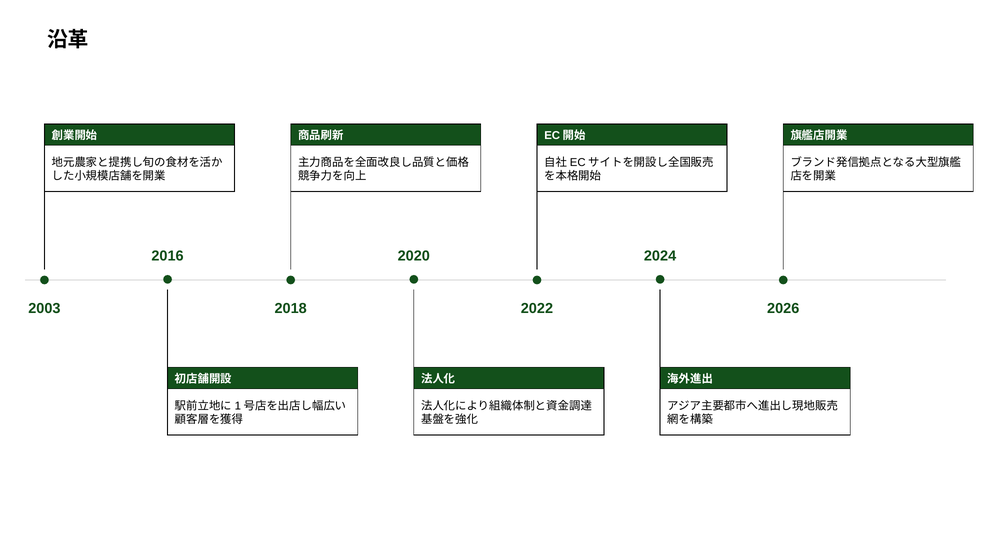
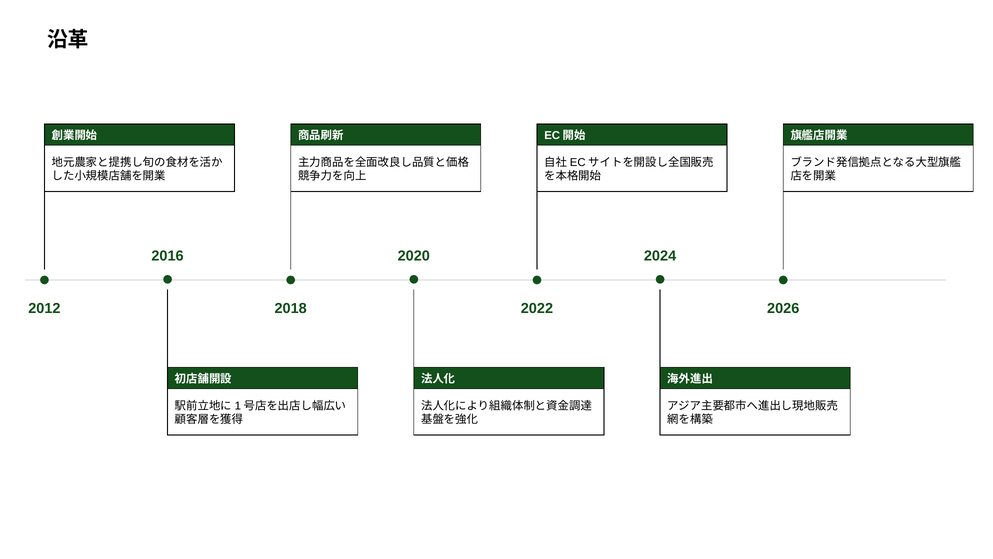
2003: 2003 -> 2012
